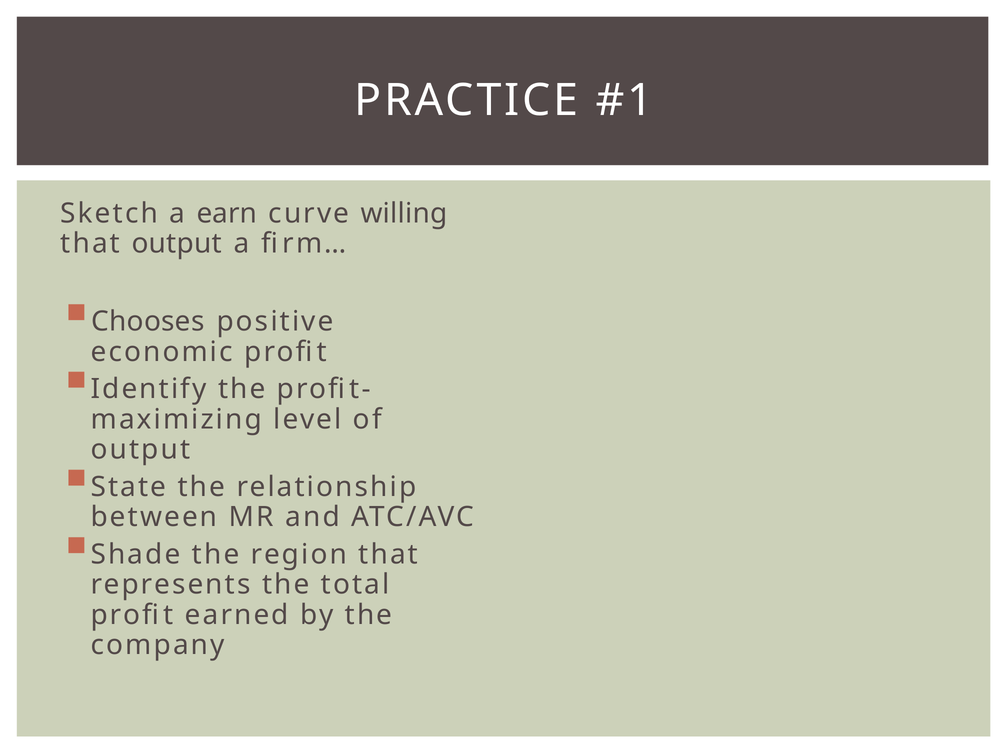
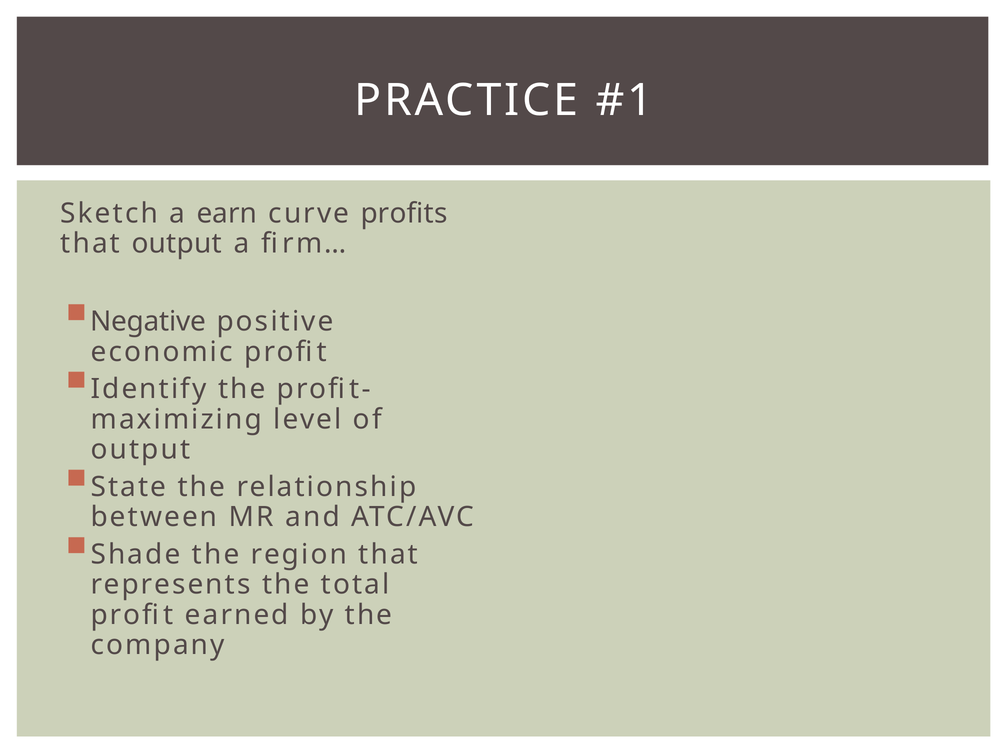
willing: willing -> profits
Chooses: Chooses -> Negative
